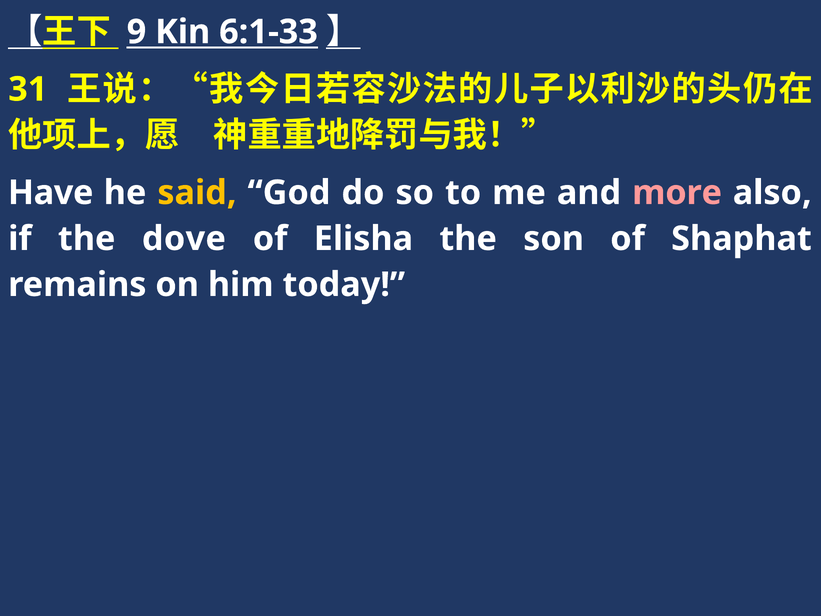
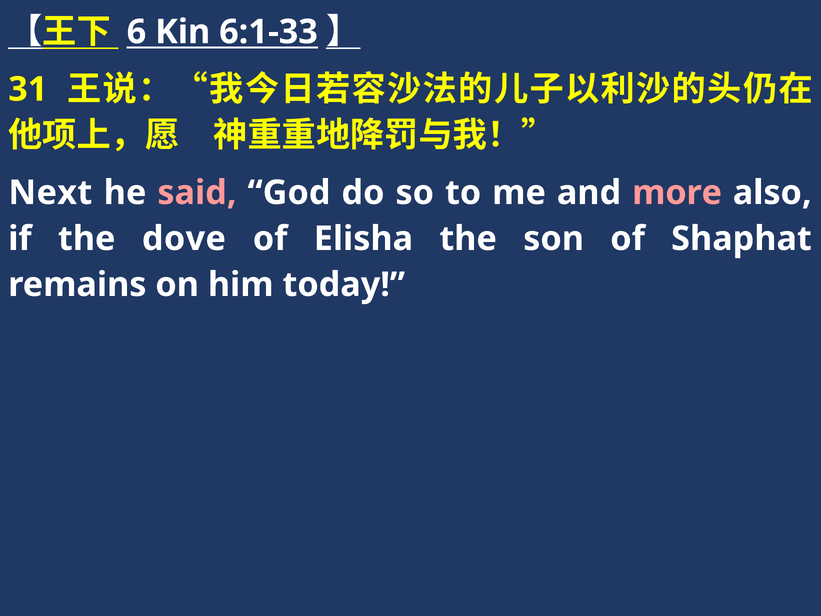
9: 9 -> 6
Have: Have -> Next
said colour: yellow -> pink
